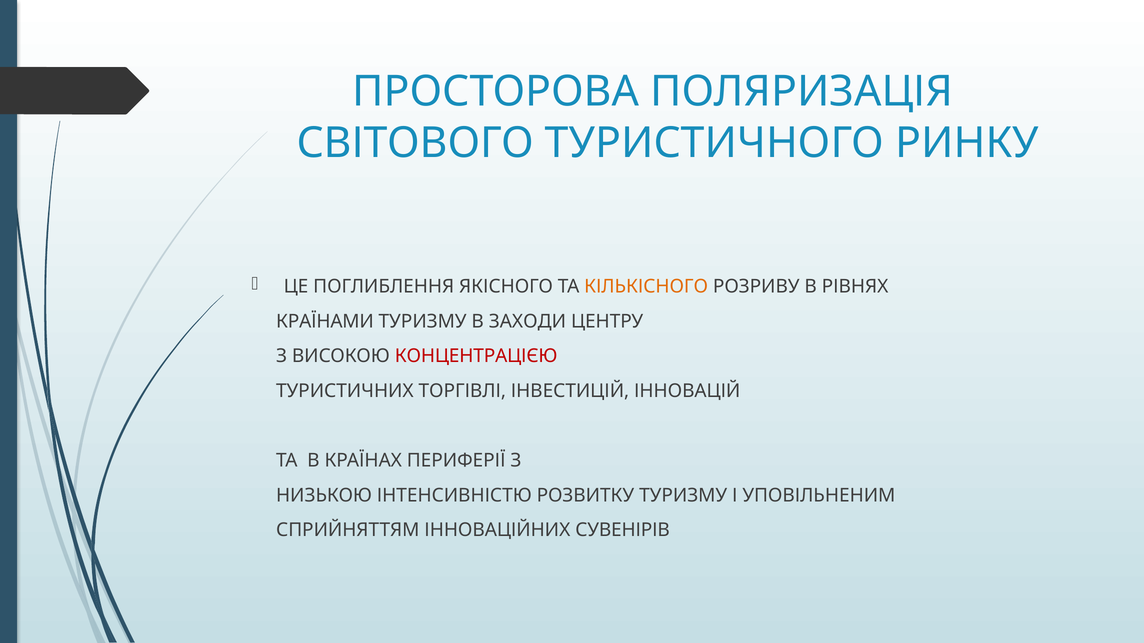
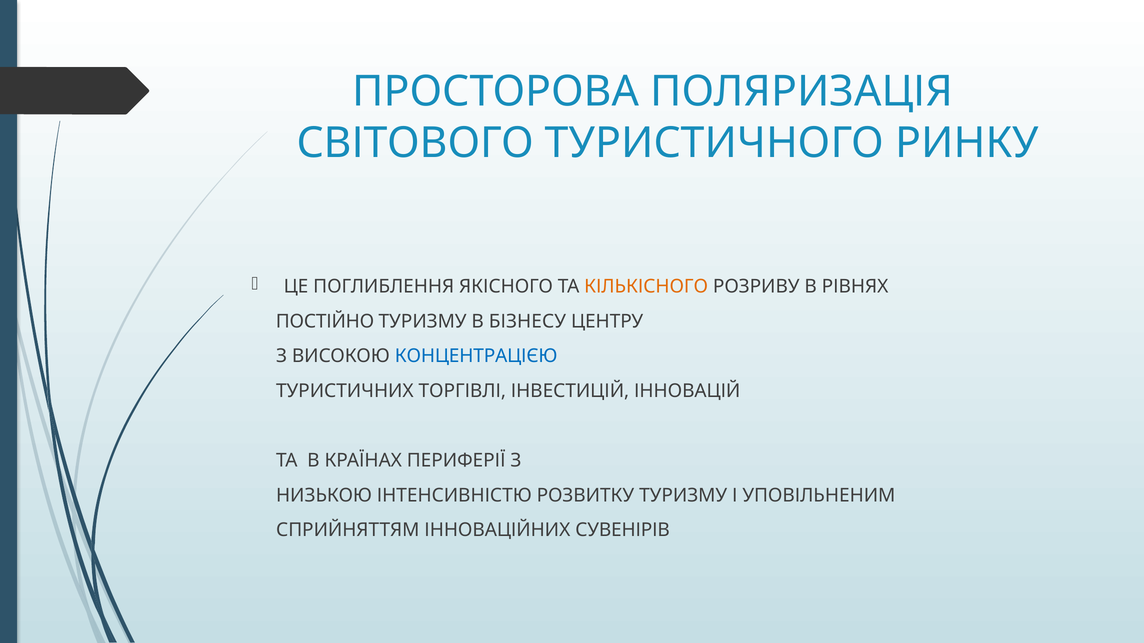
КРАЇНАМИ: КРАЇНАМИ -> ПОСТІЙНО
ЗАХОДИ: ЗАХОДИ -> БІЗНЕСУ
КОНЦЕНТРАЦІЄЮ colour: red -> blue
